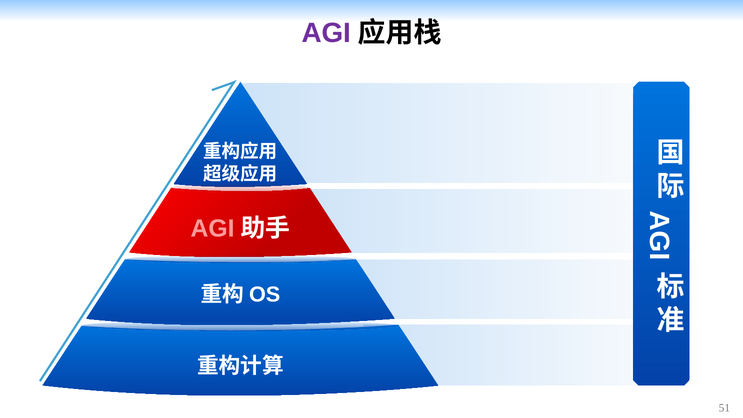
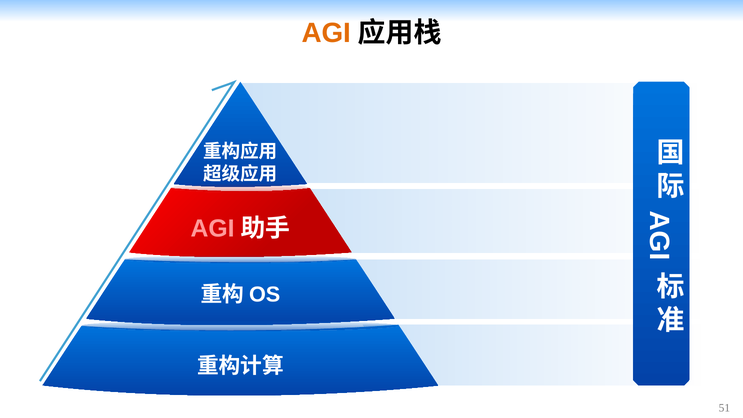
AGI at (326, 33) colour: purple -> orange
